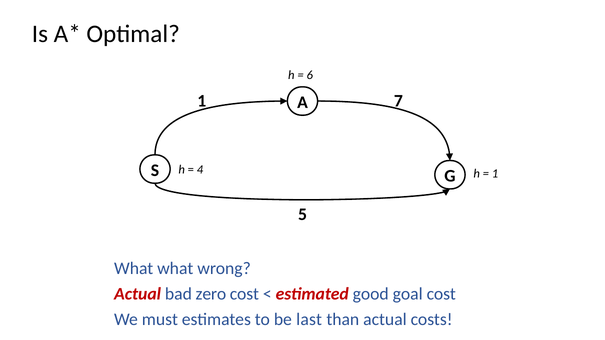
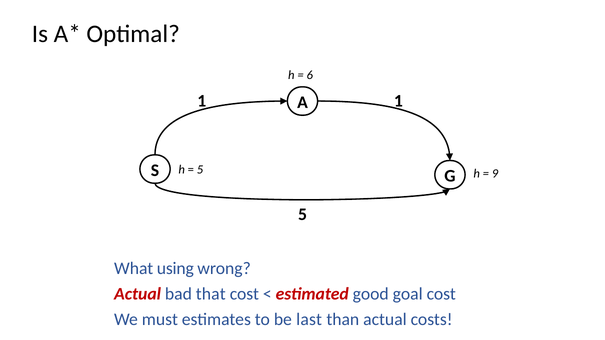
1 7: 7 -> 1
4 at (200, 170): 4 -> 5
1 at (495, 174): 1 -> 9
What what: what -> using
zero: zero -> that
